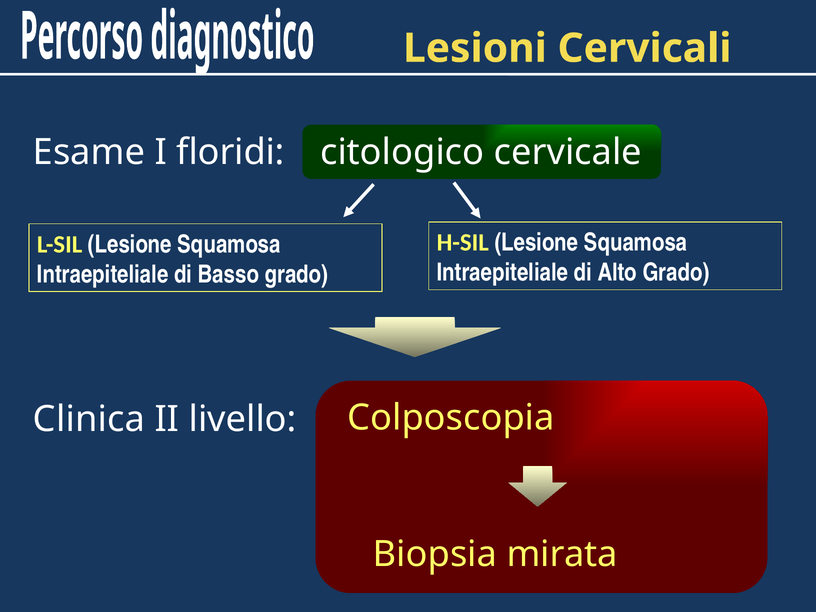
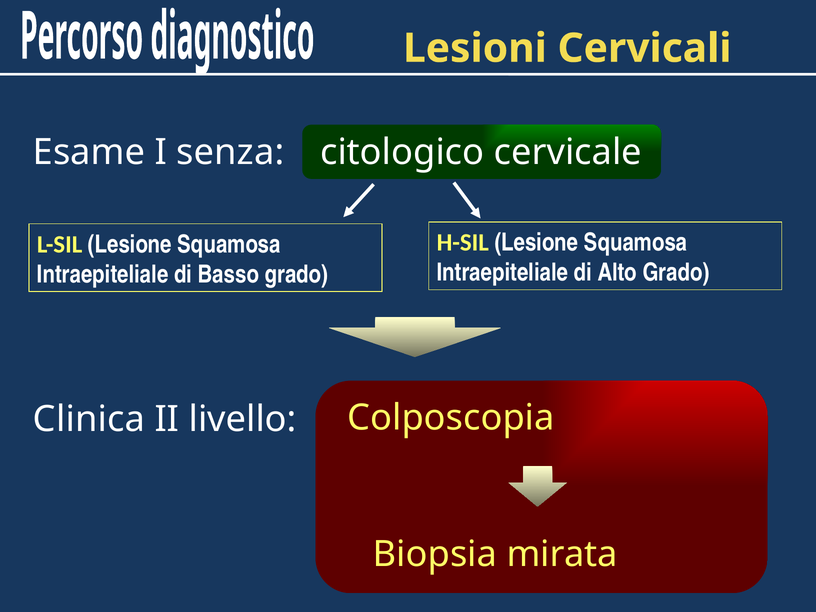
floridi: floridi -> senza
